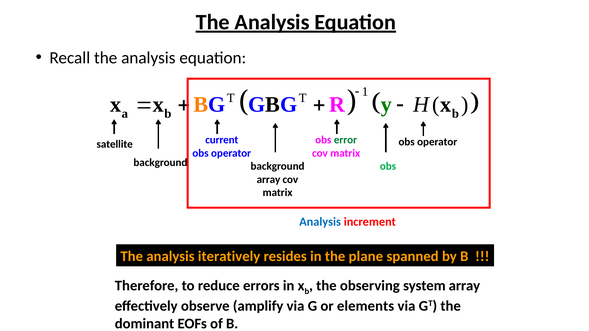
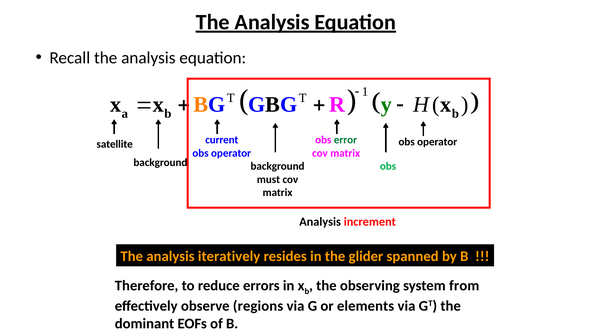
array at (268, 180): array -> must
Analysis at (320, 222) colour: blue -> black
plane: plane -> glider
system array: array -> from
amplify: amplify -> regions
